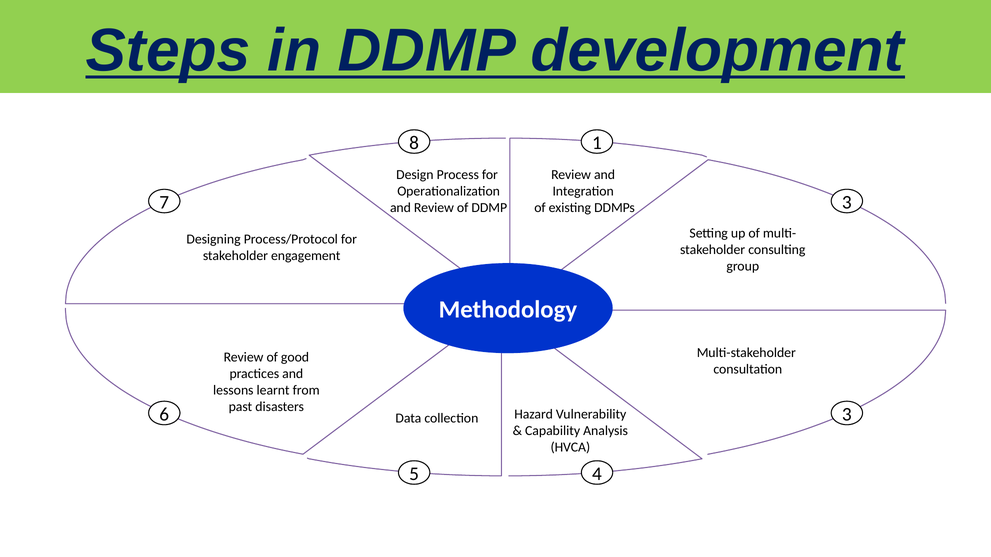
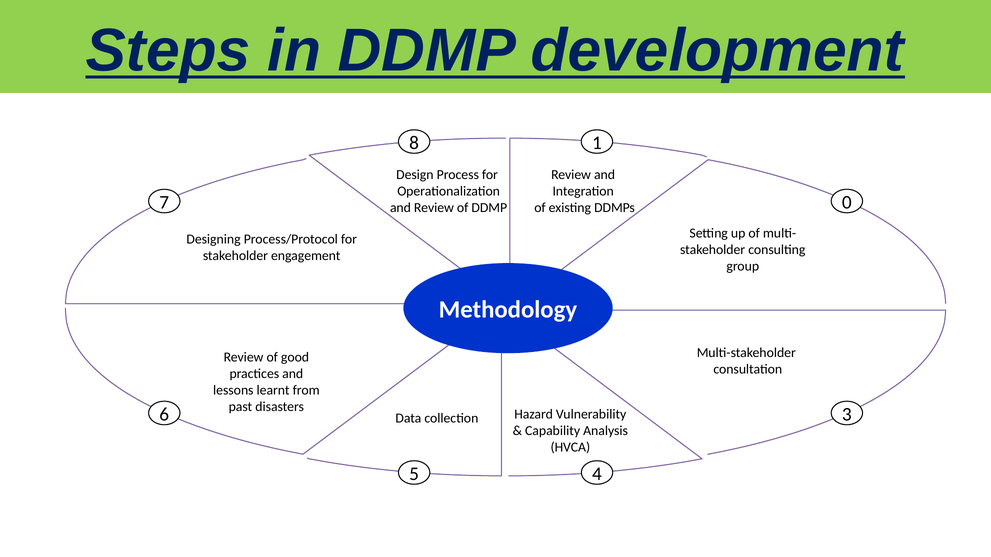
DDMPs 3: 3 -> 0
